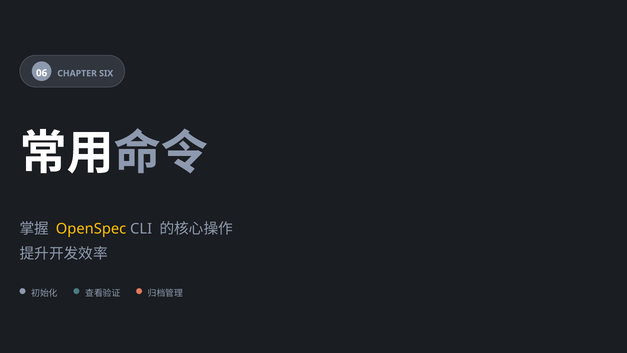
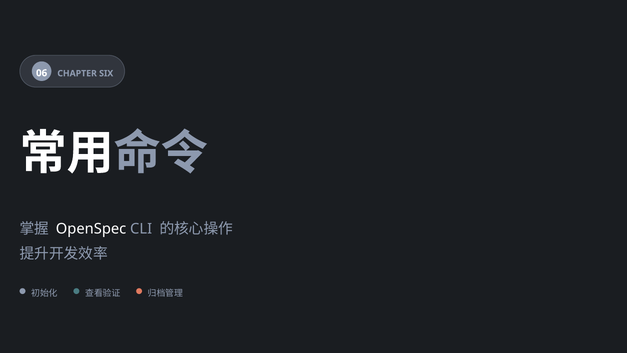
OpenSpec colour: yellow -> white
